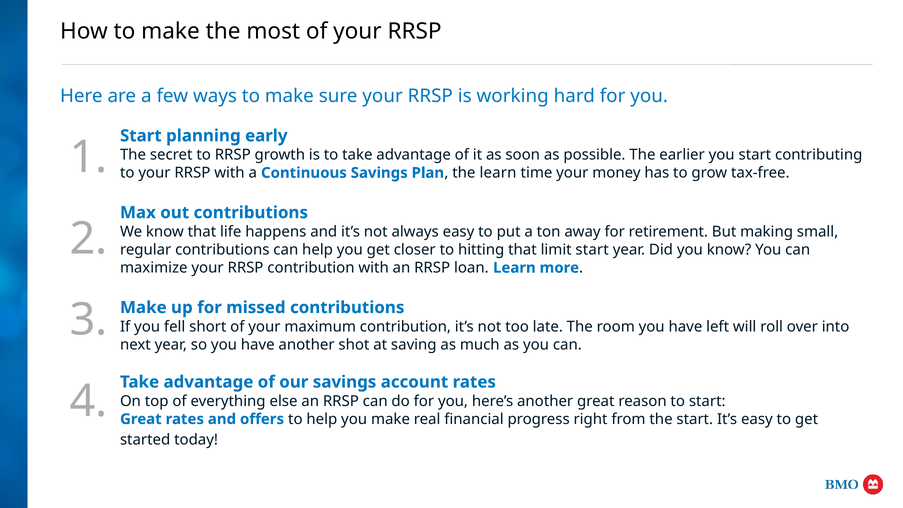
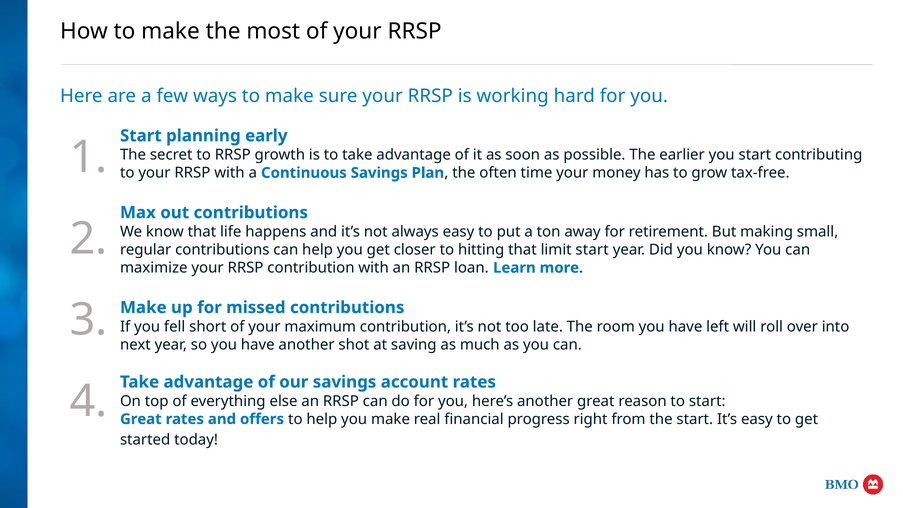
the learn: learn -> often
